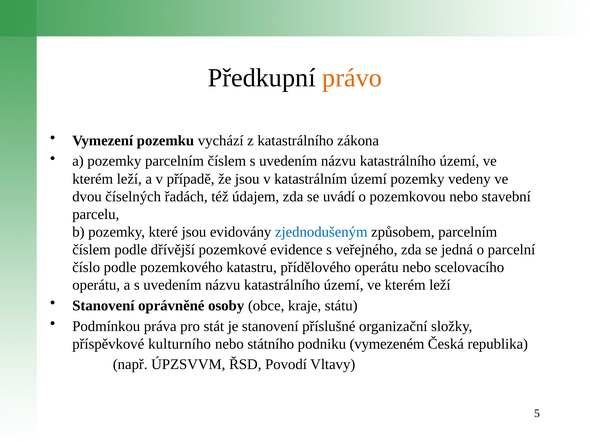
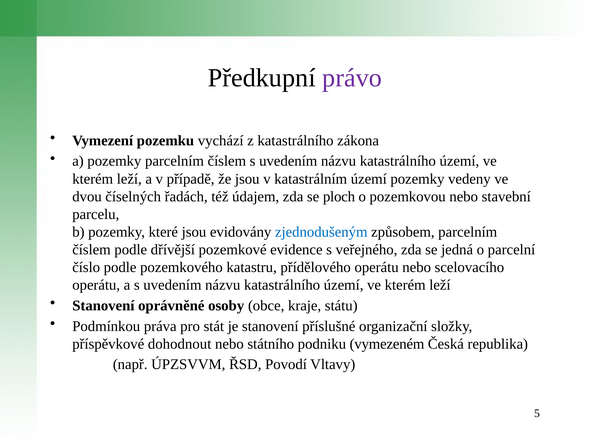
právo colour: orange -> purple
uvádí: uvádí -> ploch
kulturního: kulturního -> dohodnout
